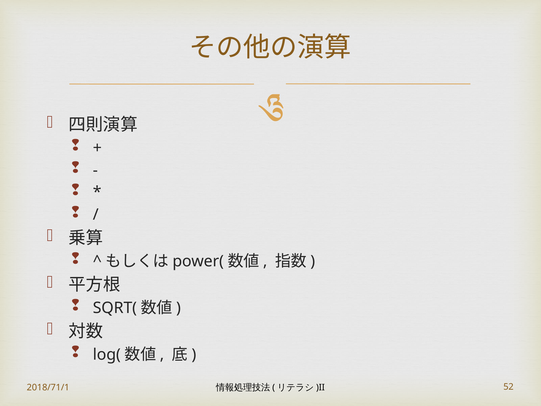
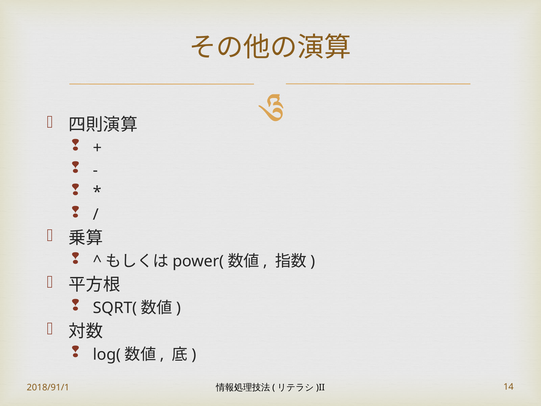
2018/71/1: 2018/71/1 -> 2018/91/1
52: 52 -> 14
